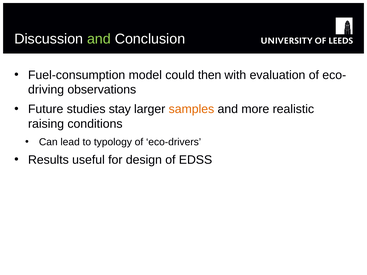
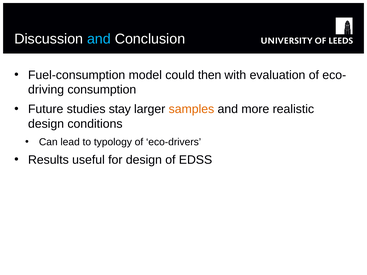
and at (99, 39) colour: light green -> light blue
observations: observations -> consumption
raising at (46, 124): raising -> design
